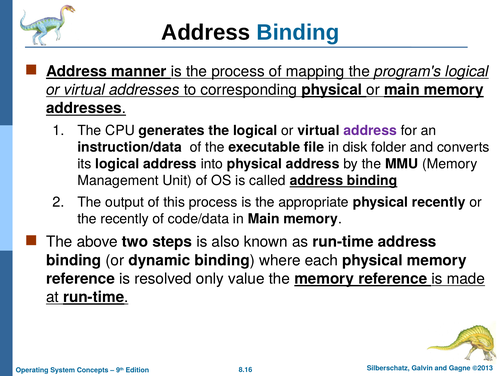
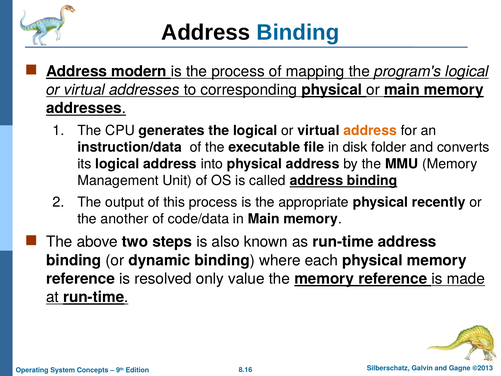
manner: manner -> modern
address at (370, 130) colour: purple -> orange
the recently: recently -> another
